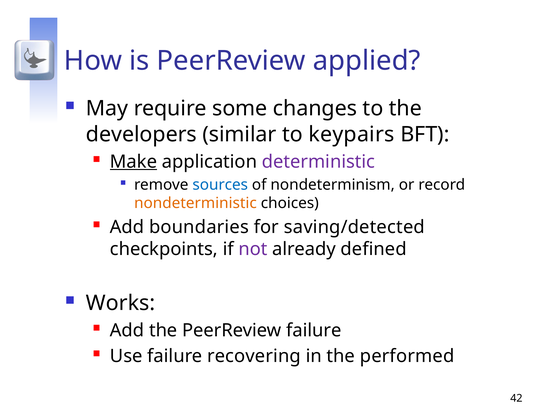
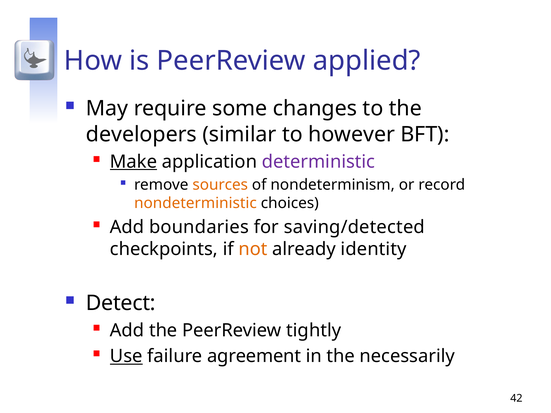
keypairs: keypairs -> however
sources colour: blue -> orange
not colour: purple -> orange
defined: defined -> identity
Works: Works -> Detect
PeerReview failure: failure -> tightly
Use underline: none -> present
recovering: recovering -> agreement
performed: performed -> necessarily
